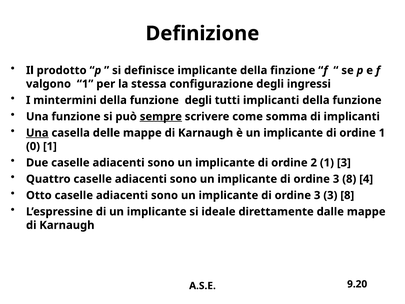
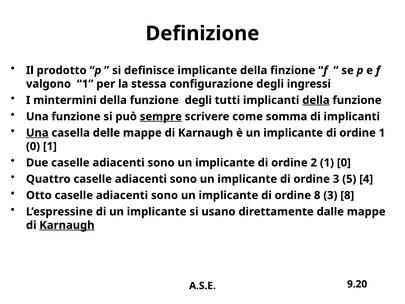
della at (316, 100) underline: none -> present
2 1 3: 3 -> 0
ordine 3 8: 8 -> 5
3 at (317, 195): 3 -> 8
ideale: ideale -> usano
Karnaugh at (67, 225) underline: none -> present
